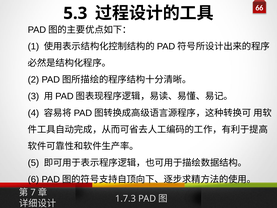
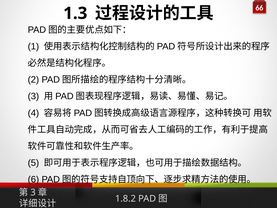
5.3: 5.3 -> 1.3
7 at (33, 192): 7 -> 3
1.7.3: 1.7.3 -> 1.8.2
